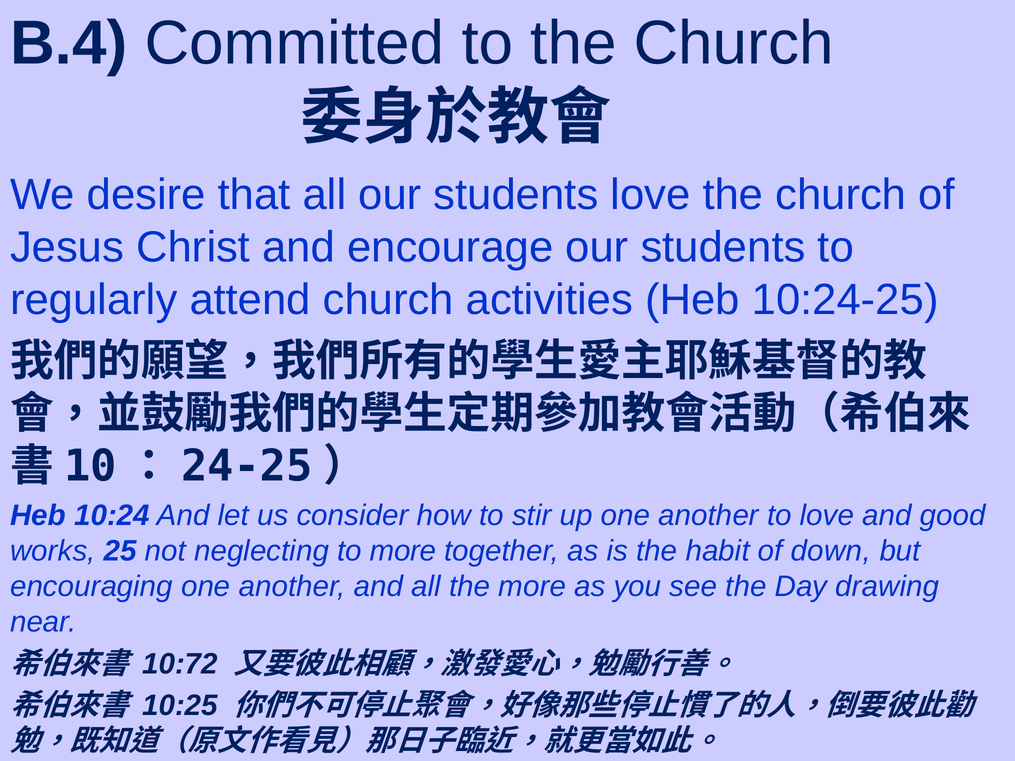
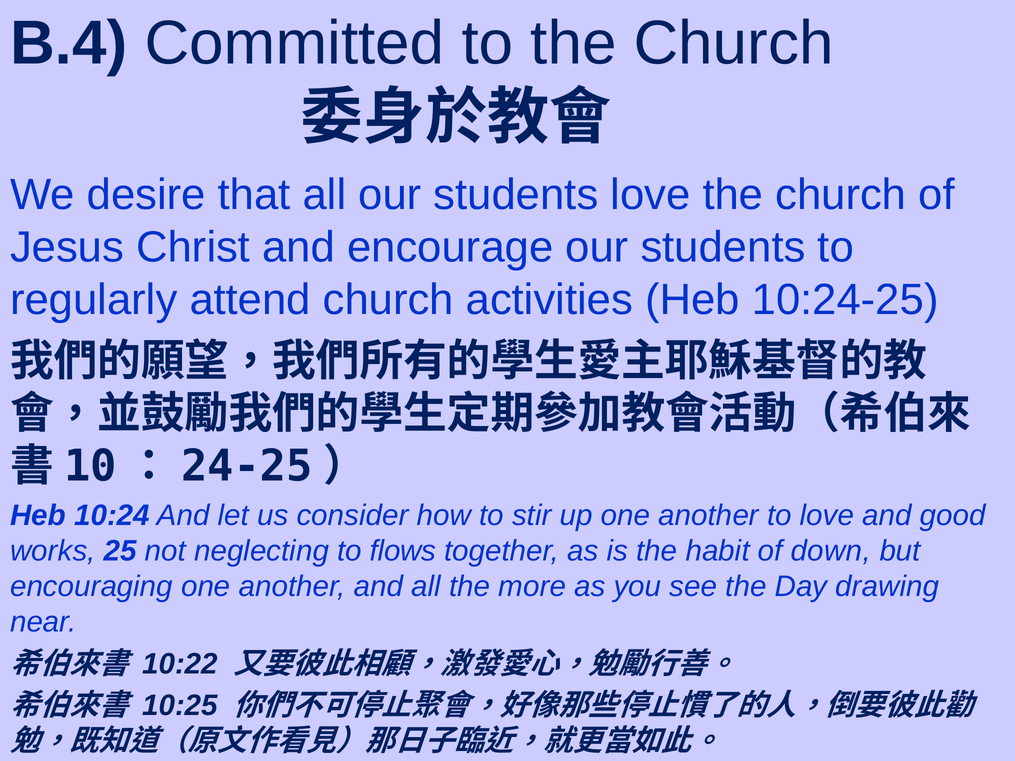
to more: more -> flows
10:72: 10:72 -> 10:22
